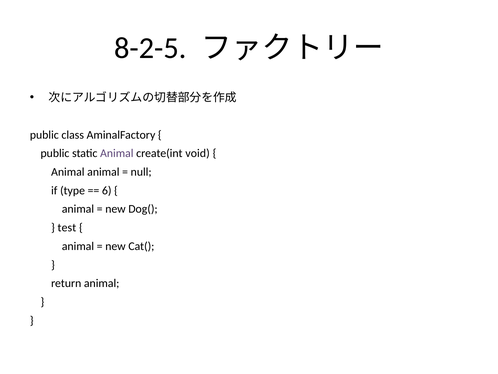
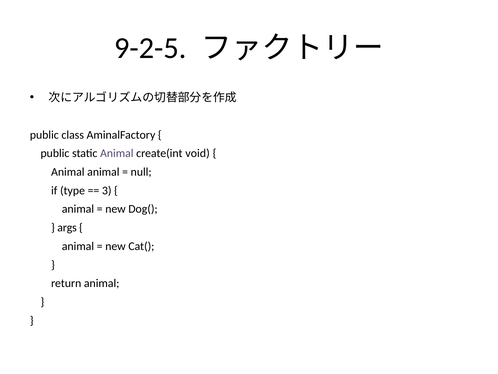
8-2-5: 8-2-5 -> 9-2-5
6: 6 -> 3
test: test -> args
